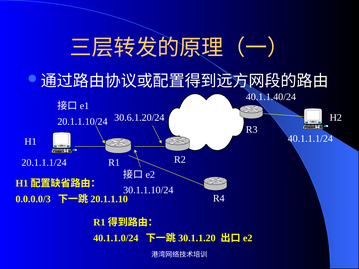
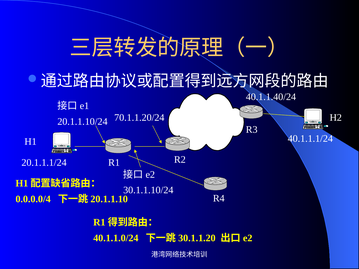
30.6.1.20/24: 30.6.1.20/24 -> 70.1.1.20/24
0.0.0.0/3: 0.0.0.0/3 -> 0.0.0.0/4
